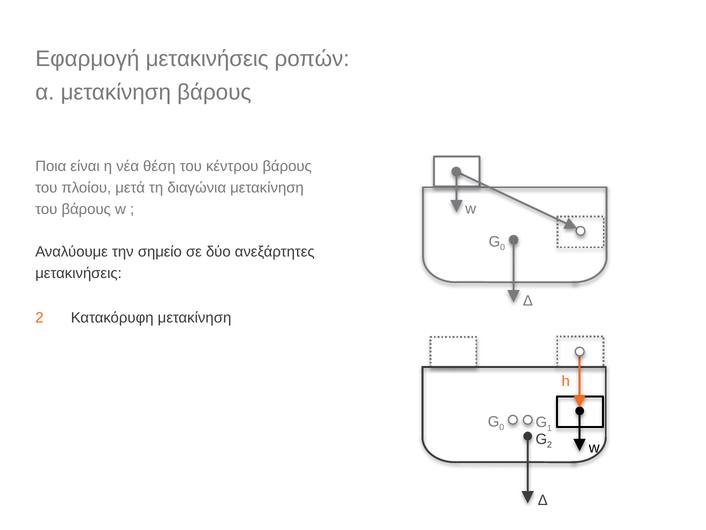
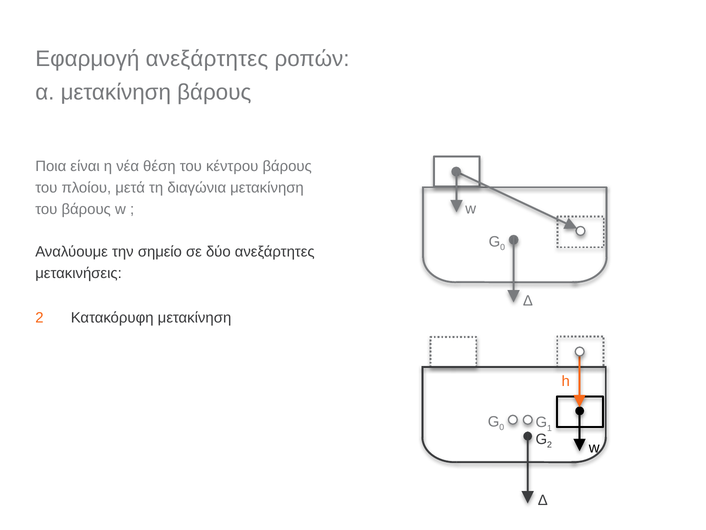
Εφαρμογή μετακινήσεις: μετακινήσεις -> ανεξάρτητες
